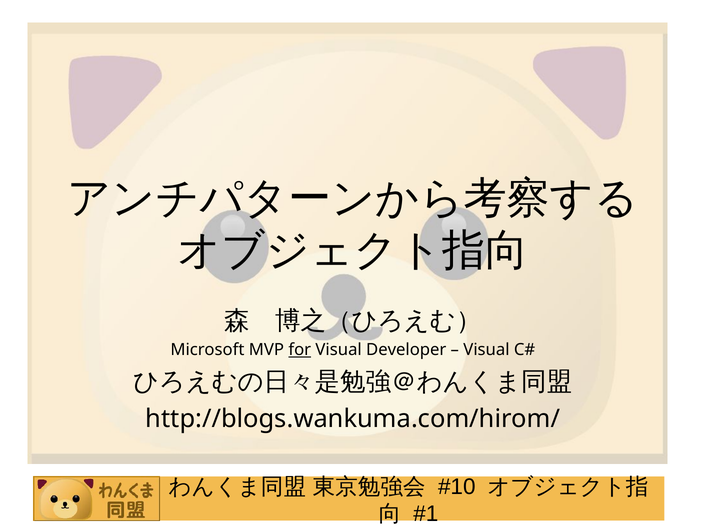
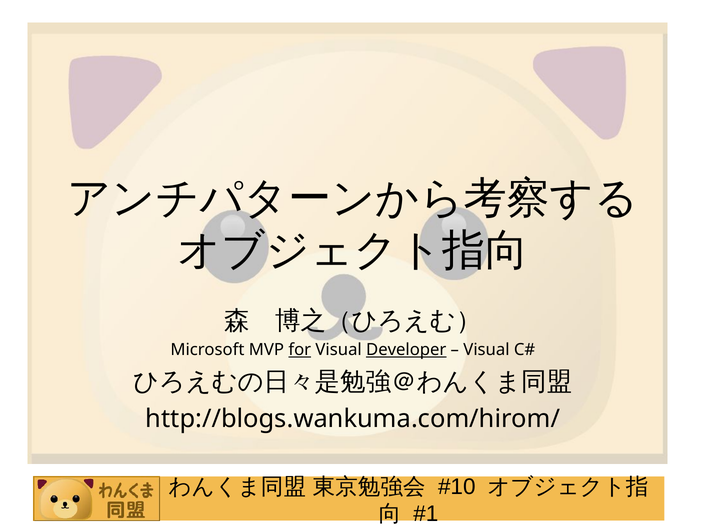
Developer underline: none -> present
